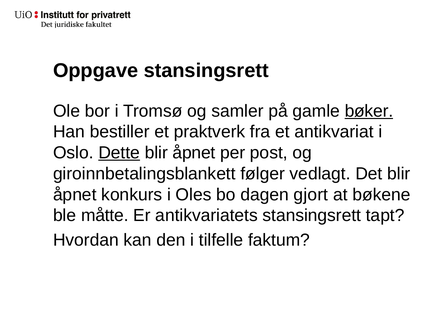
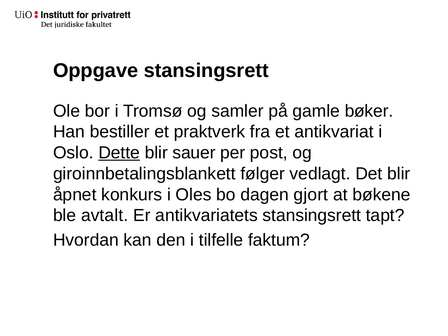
bøker underline: present -> none
åpnet at (194, 153): åpnet -> sauer
måtte: måtte -> avtalt
